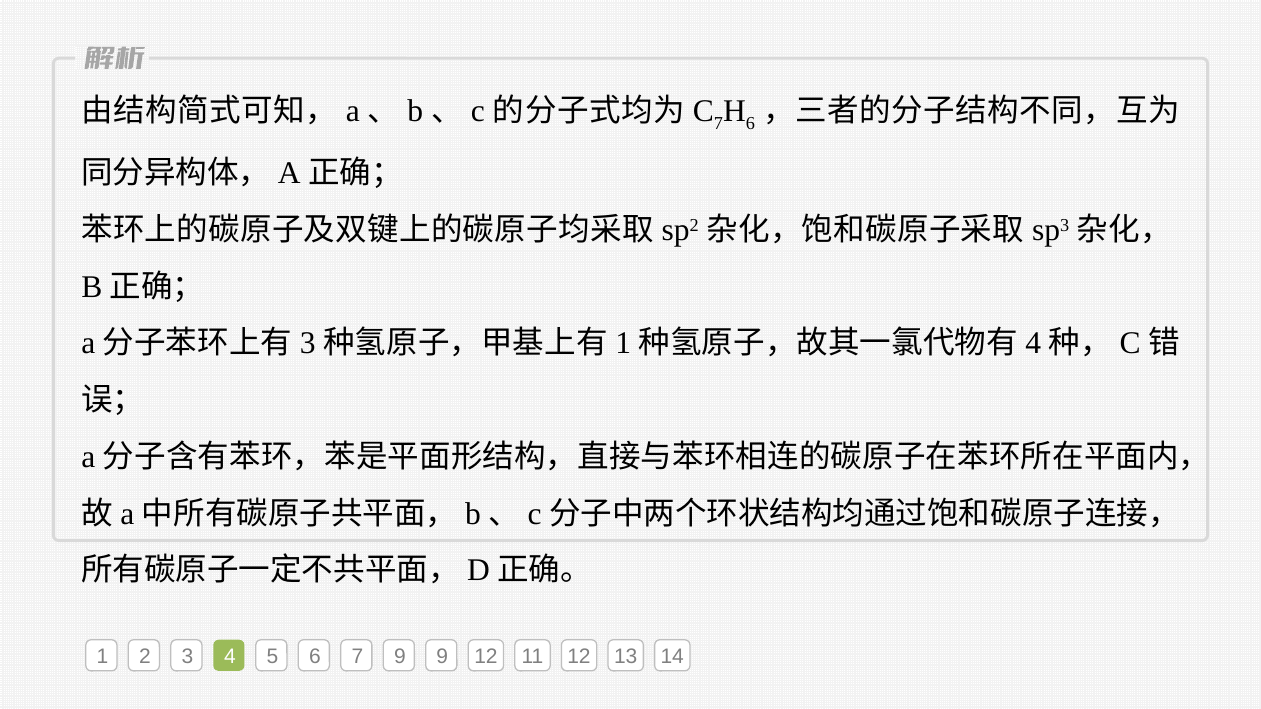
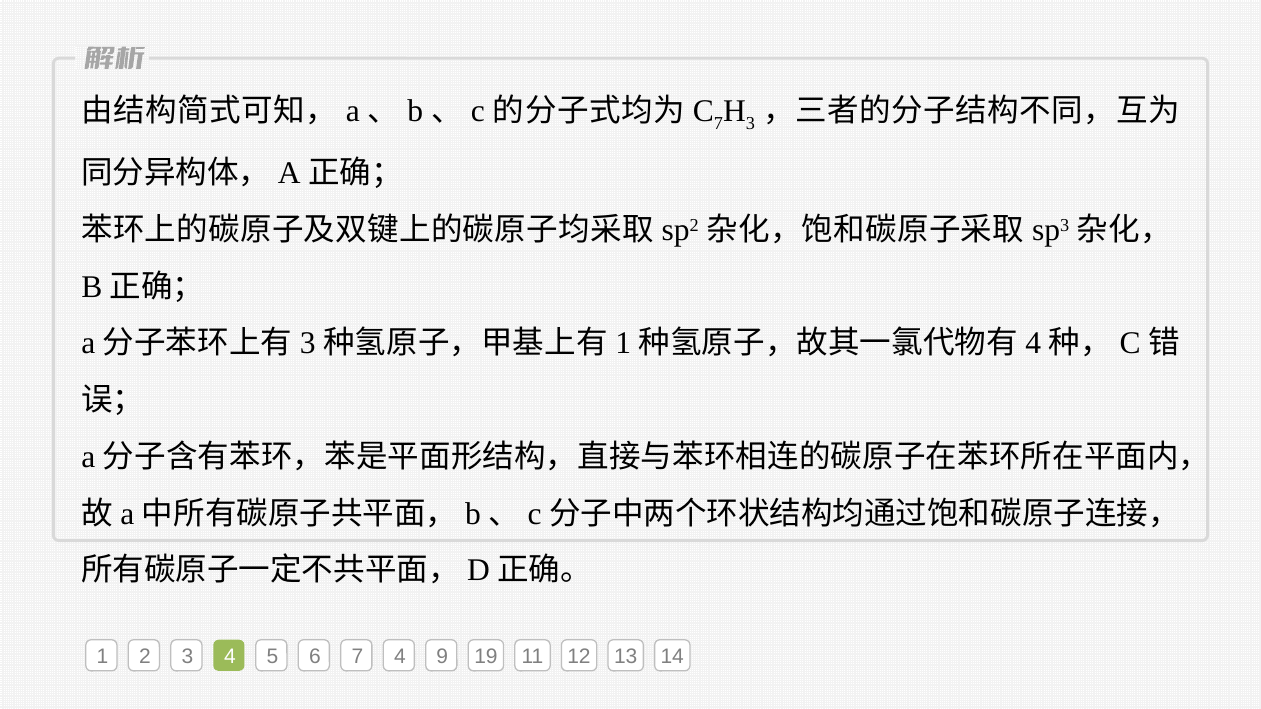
6 at (750, 124): 6 -> 3
7 9: 9 -> 4
9 12: 12 -> 19
